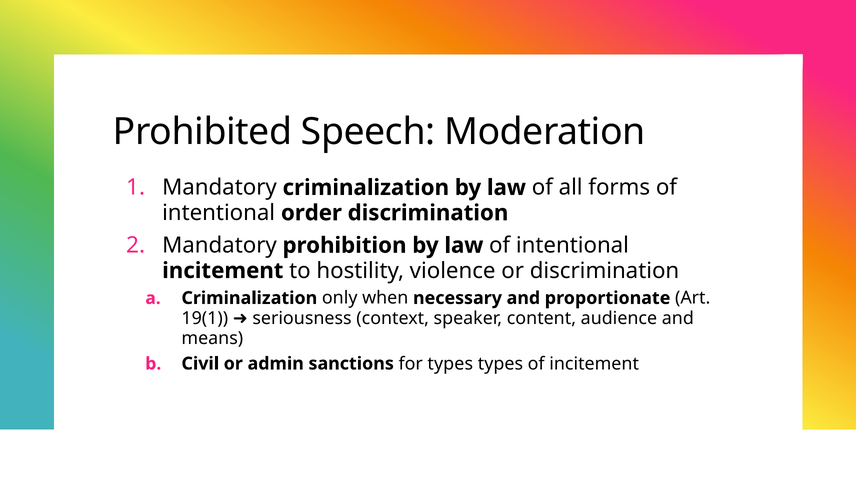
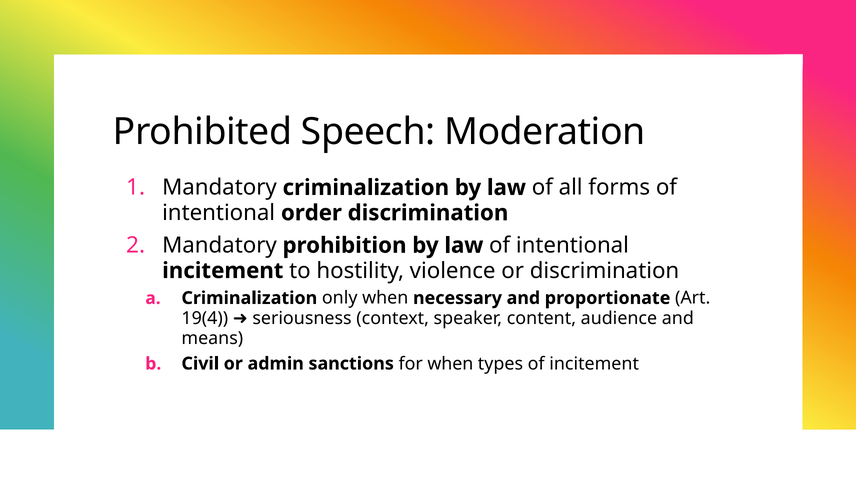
19(1: 19(1 -> 19(4
for types: types -> when
